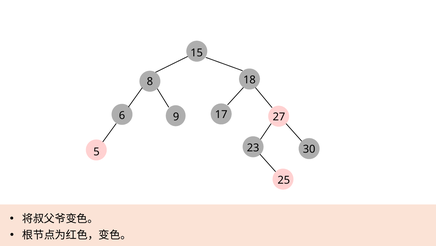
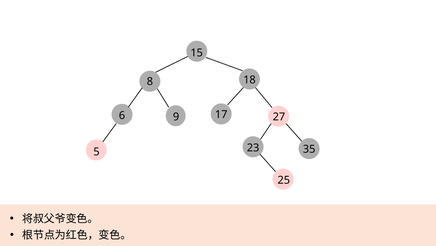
30: 30 -> 35
